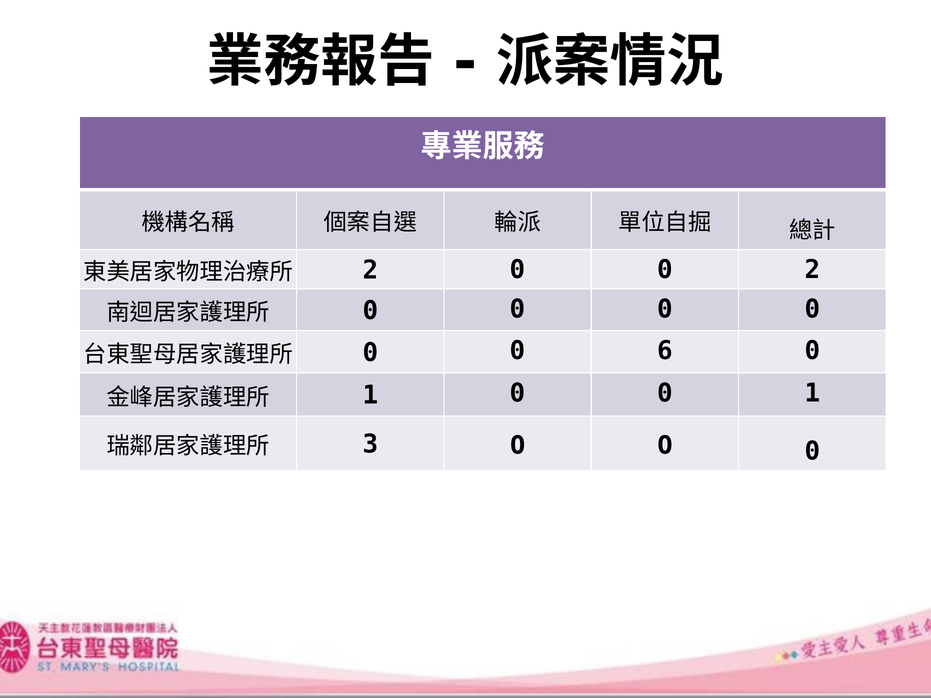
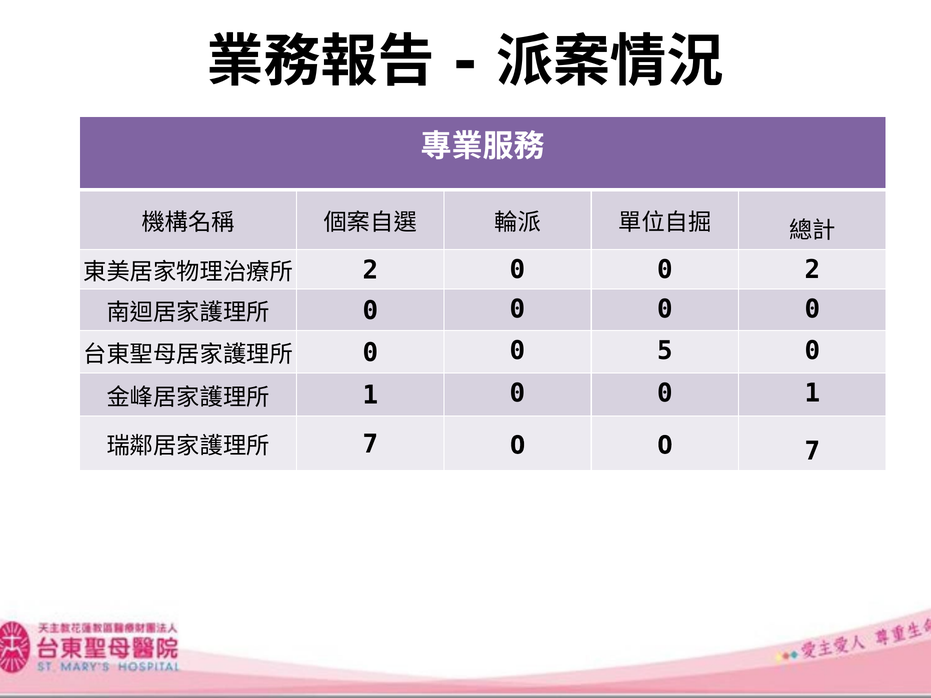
6: 6 -> 5
3 at (370, 444): 3 -> 7
0 at (812, 451): 0 -> 7
